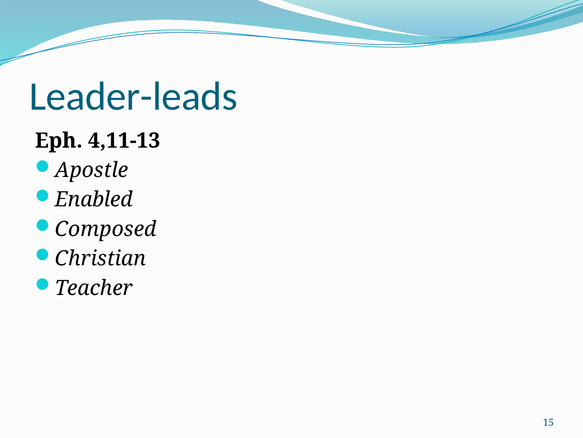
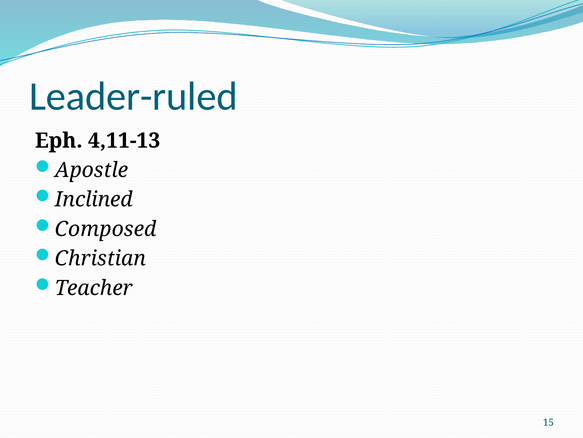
Leader-leads: Leader-leads -> Leader-ruled
Enabled: Enabled -> Inclined
